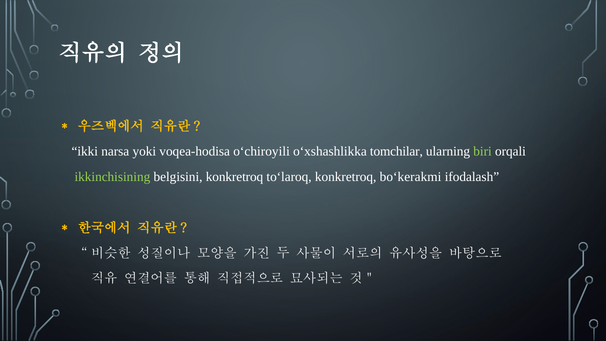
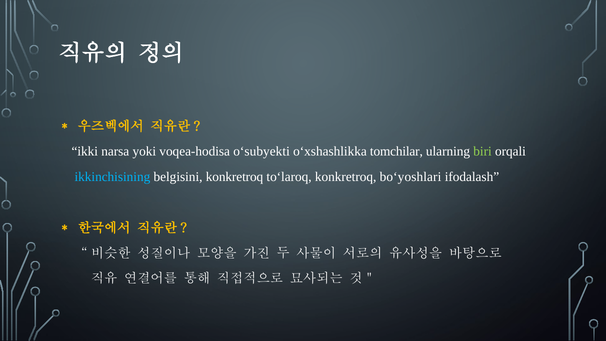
o‘chiroyili: o‘chiroyili -> o‘subyekti
ikkinchisining colour: light green -> light blue
bo‘kerakmi: bo‘kerakmi -> bo‘yoshlari
